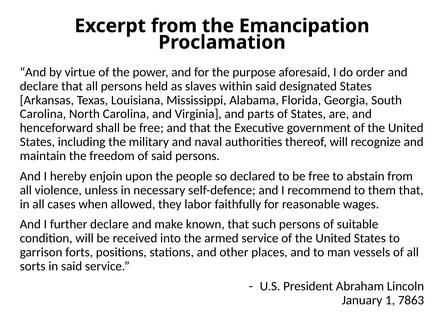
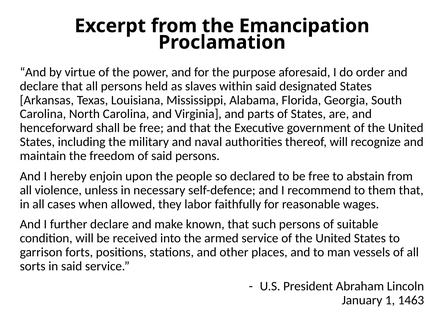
7863: 7863 -> 1463
